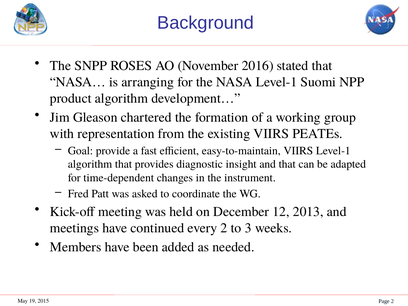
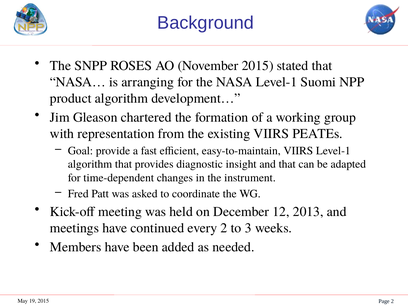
November 2016: 2016 -> 2015
